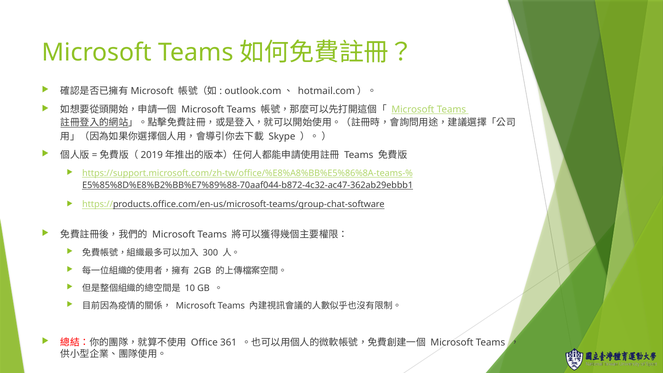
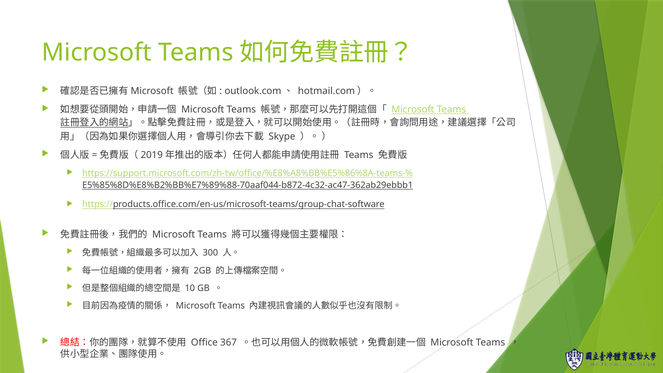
361: 361 -> 367
